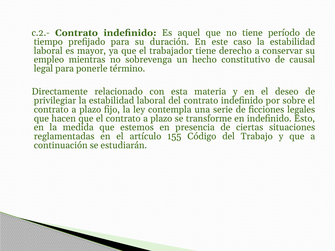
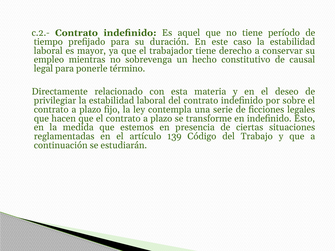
155: 155 -> 139
